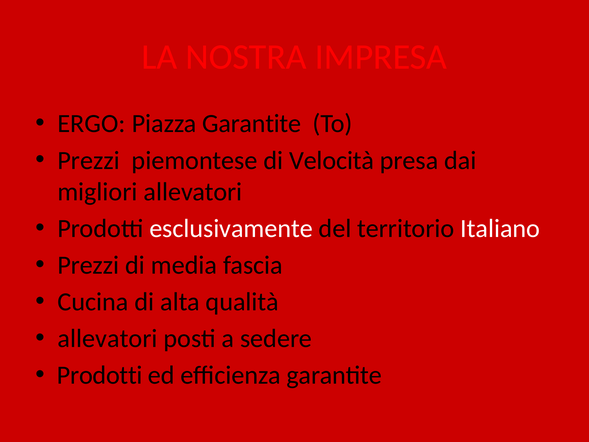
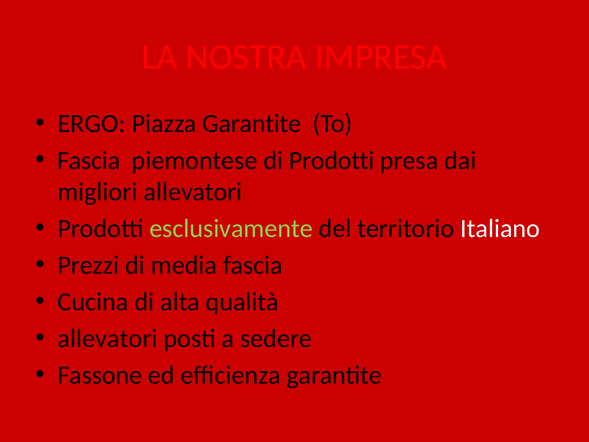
Prezzi at (89, 160): Prezzi -> Fascia
di Velocità: Velocità -> Prodotti
esclusivamente colour: white -> light green
Prodotti at (100, 375): Prodotti -> Fassone
